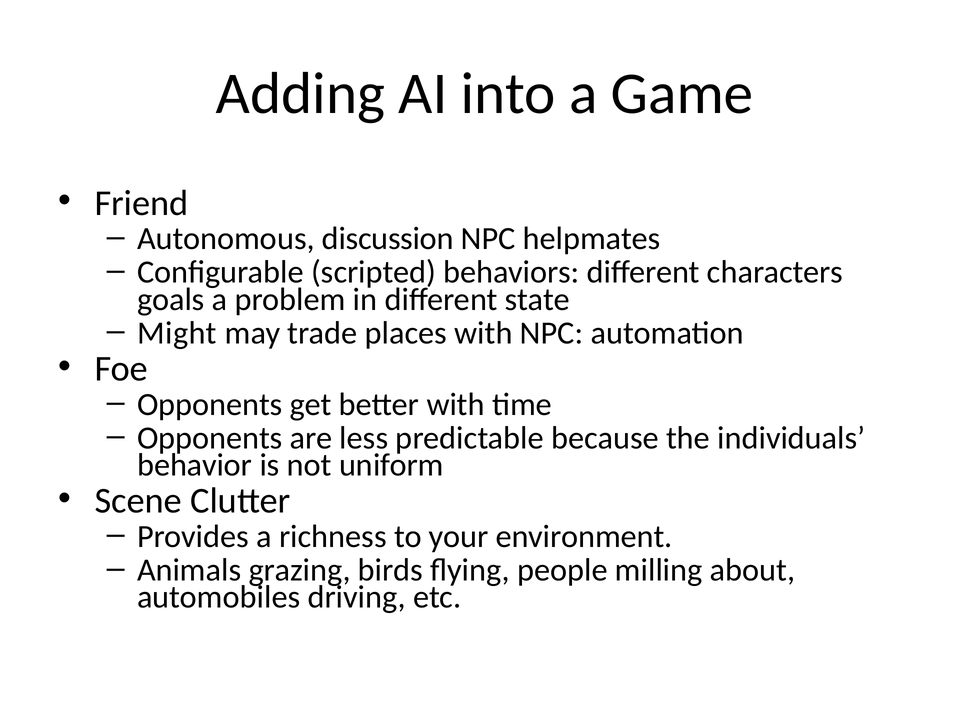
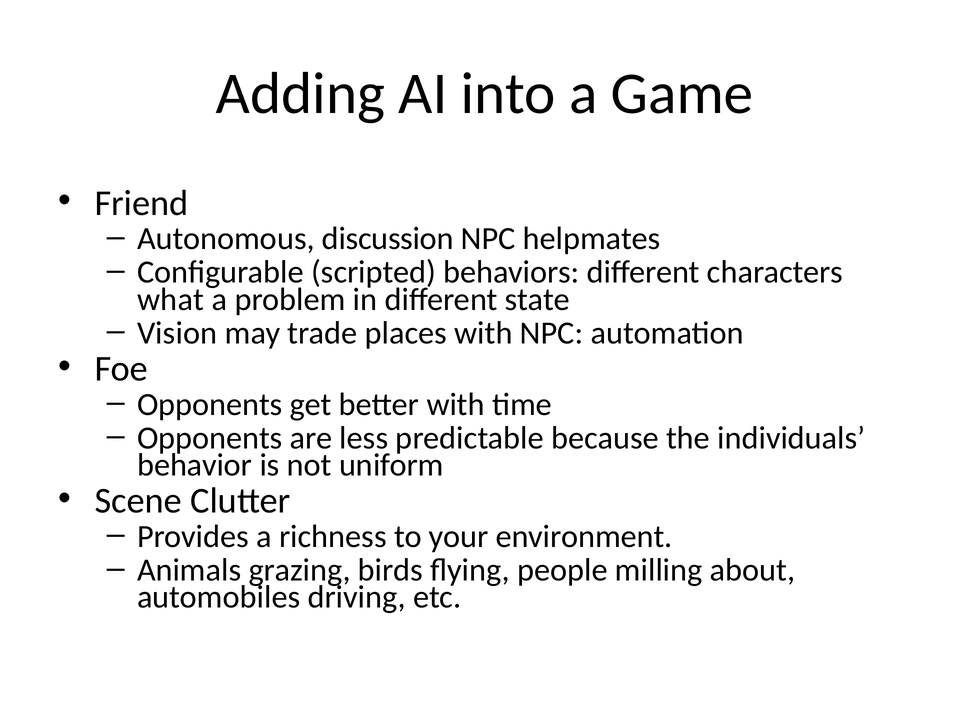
goals: goals -> what
Might: Might -> Vision
